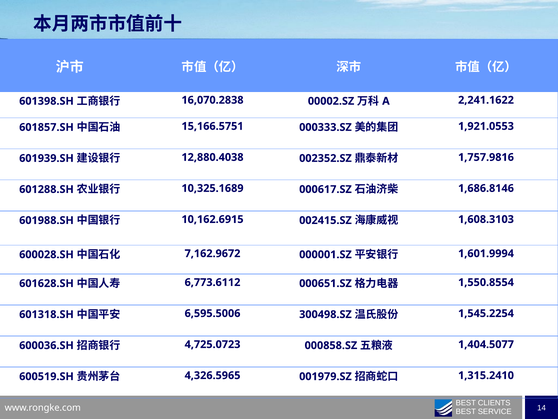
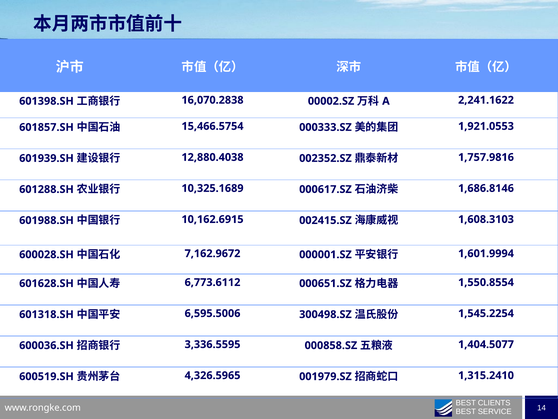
15,166.5751: 15,166.5751 -> 15,466.5754
4,725.0723: 4,725.0723 -> 3,336.5595
